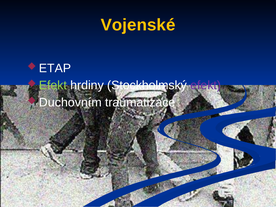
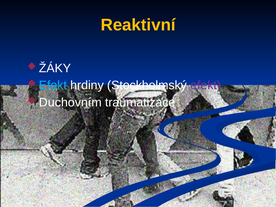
Vojenské: Vojenské -> Reaktivní
ETAP: ETAP -> ŽÁKY
Efekt at (53, 85) colour: light green -> light blue
